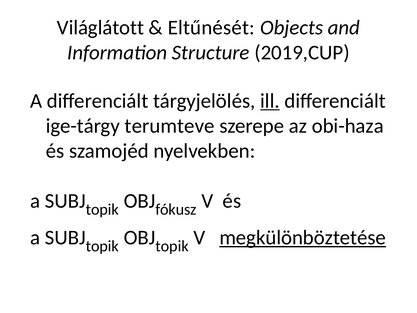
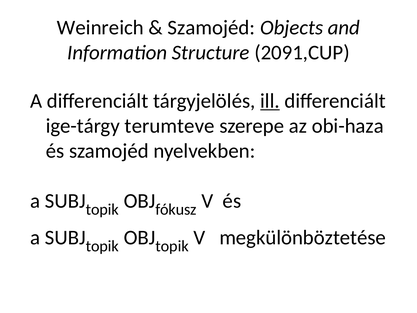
Világlátott: Világlátott -> Weinreich
Eltűnését at (211, 28): Eltűnését -> Szamojéd
2019,CUP: 2019,CUP -> 2091,CUP
megkülönböztetése underline: present -> none
